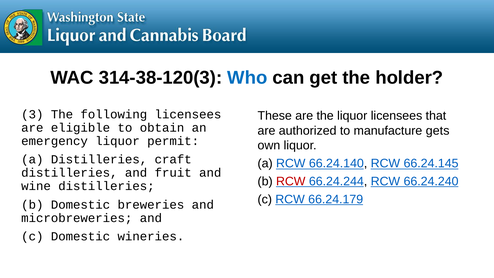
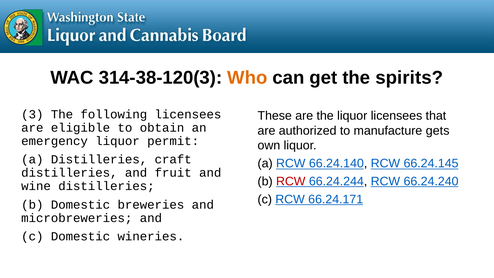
Who colour: blue -> orange
holder: holder -> spirits
66.24.179: 66.24.179 -> 66.24.171
